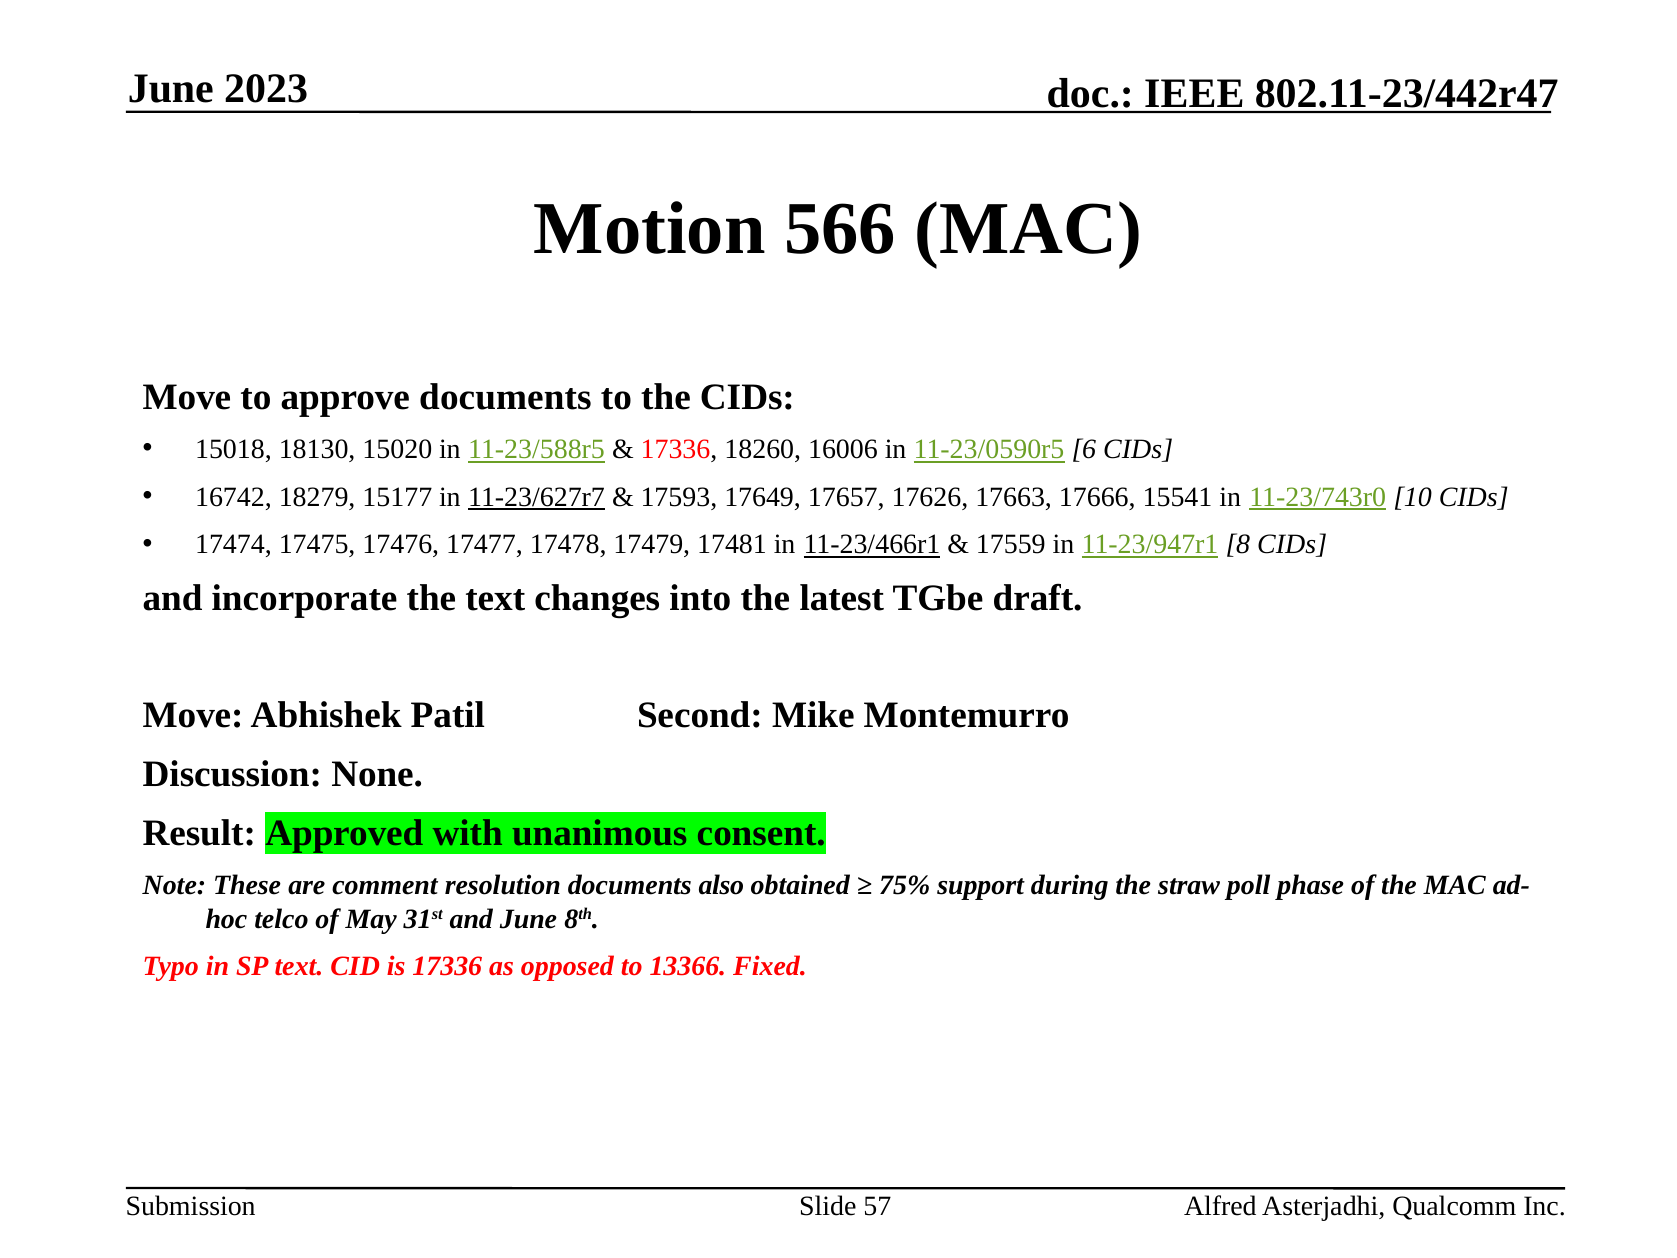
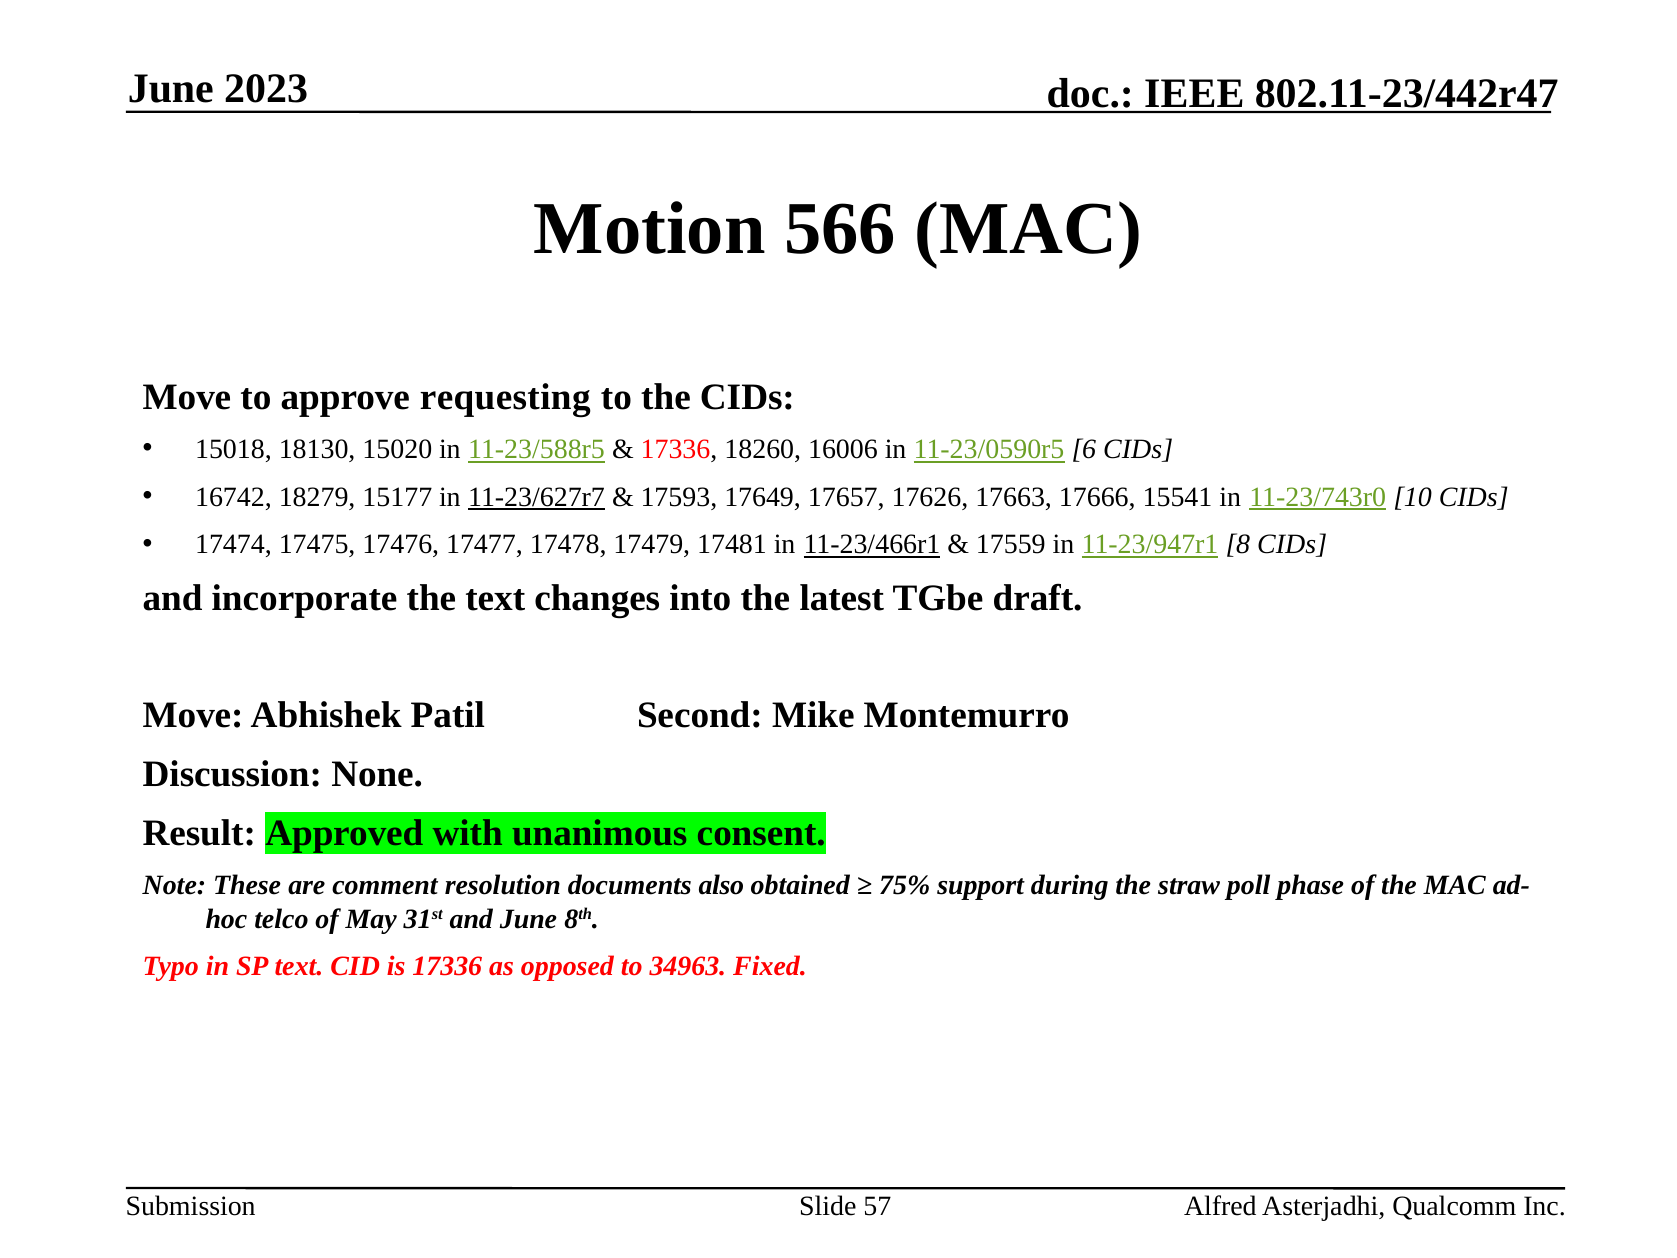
approve documents: documents -> requesting
13366: 13366 -> 34963
